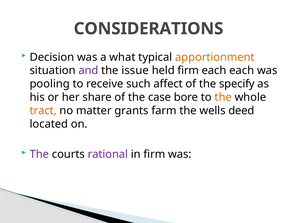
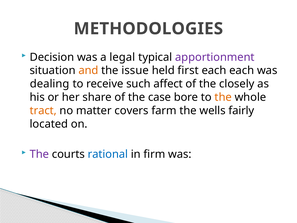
CONSIDERATIONS: CONSIDERATIONS -> METHODOLOGIES
what: what -> legal
apportionment colour: orange -> purple
and colour: purple -> orange
held firm: firm -> first
pooling: pooling -> dealing
specify: specify -> closely
grants: grants -> covers
deed: deed -> fairly
rational colour: purple -> blue
